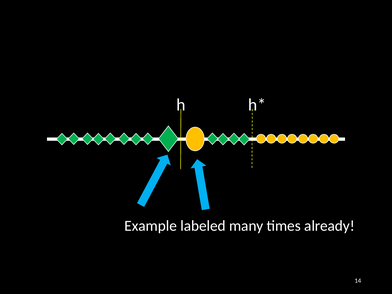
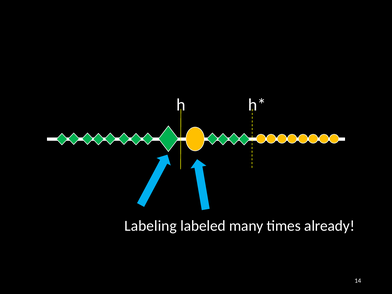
Example: Example -> Labeling
